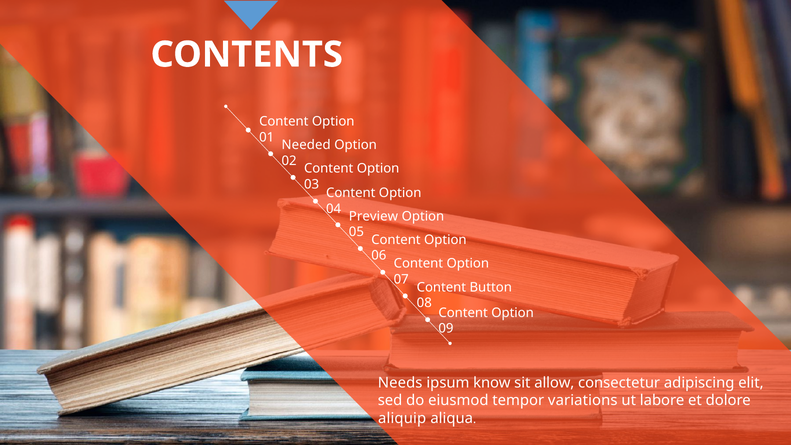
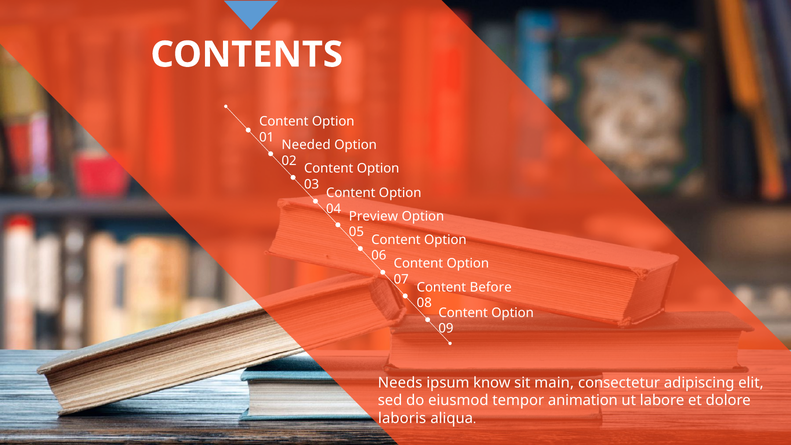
Button: Button -> Before
allow: allow -> main
variations: variations -> animation
aliquip: aliquip -> laboris
